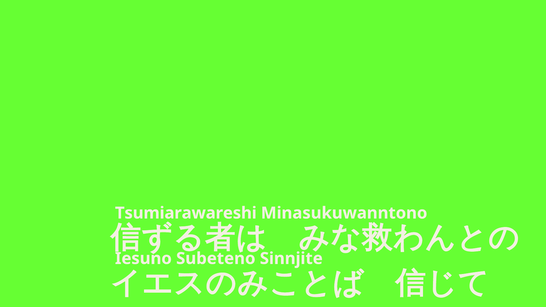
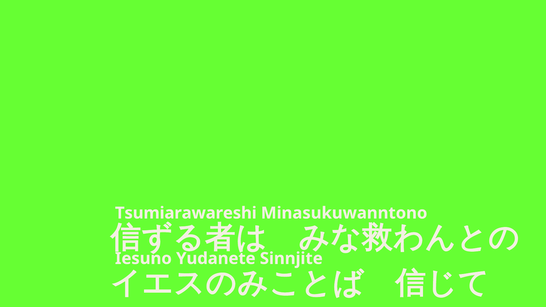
Subeteno: Subeteno -> Yudanete
